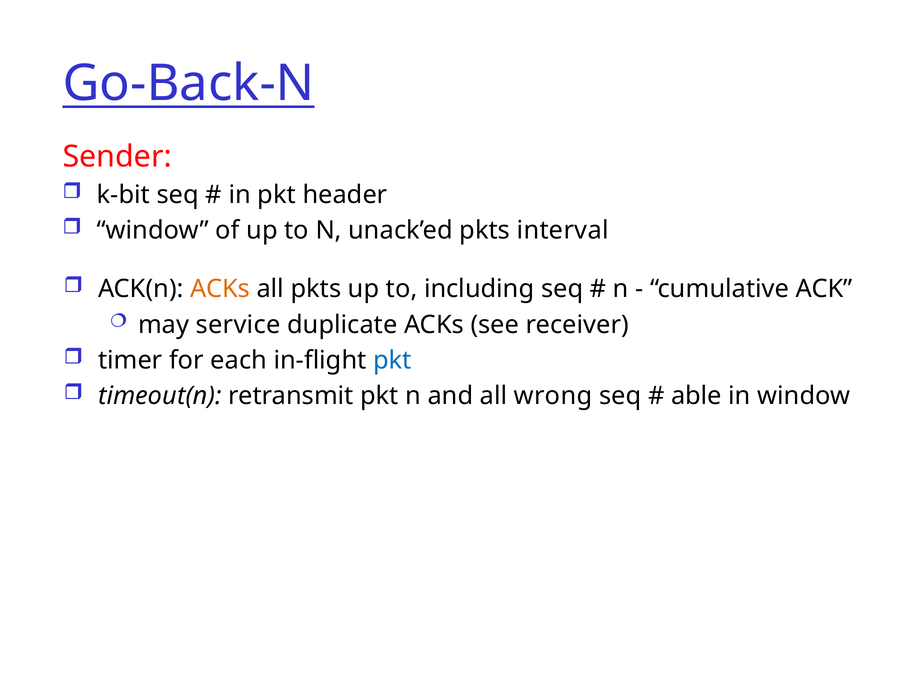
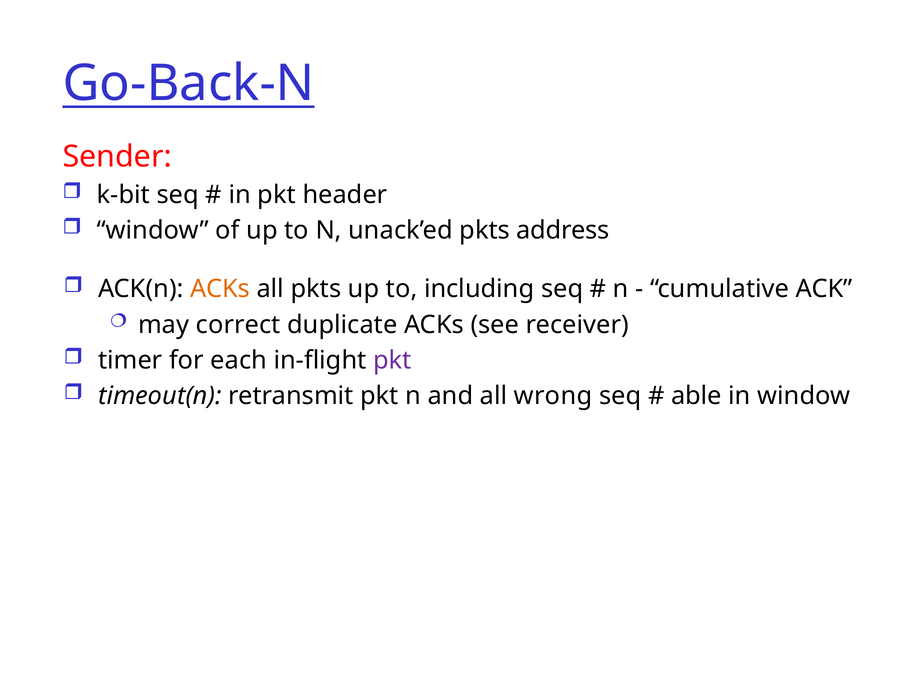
interval: interval -> address
service: service -> correct
pkt at (392, 360) colour: blue -> purple
